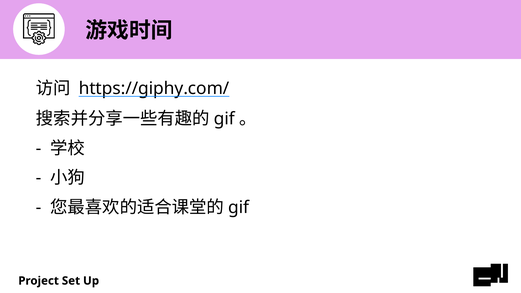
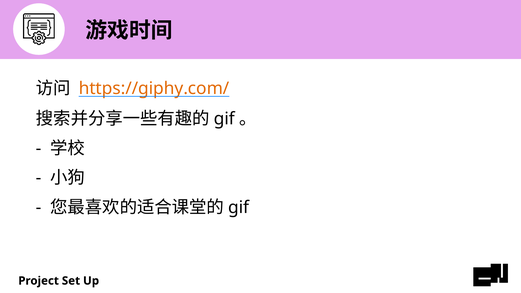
https://giphy.com/ colour: black -> orange
